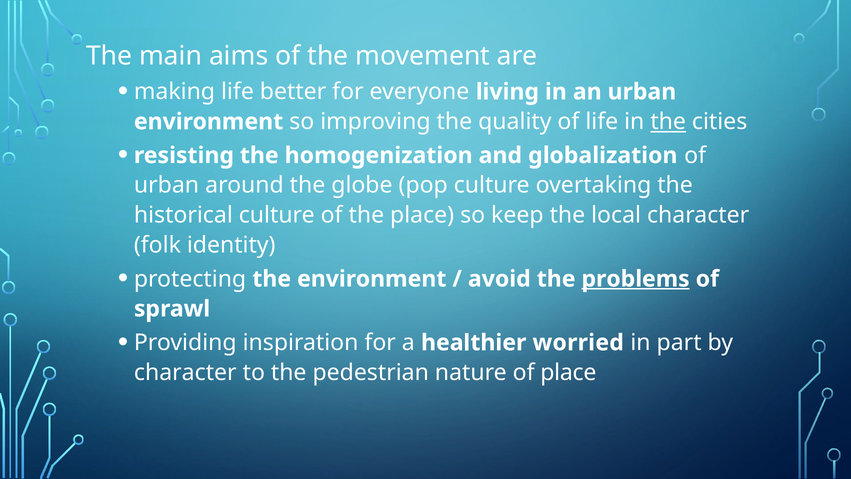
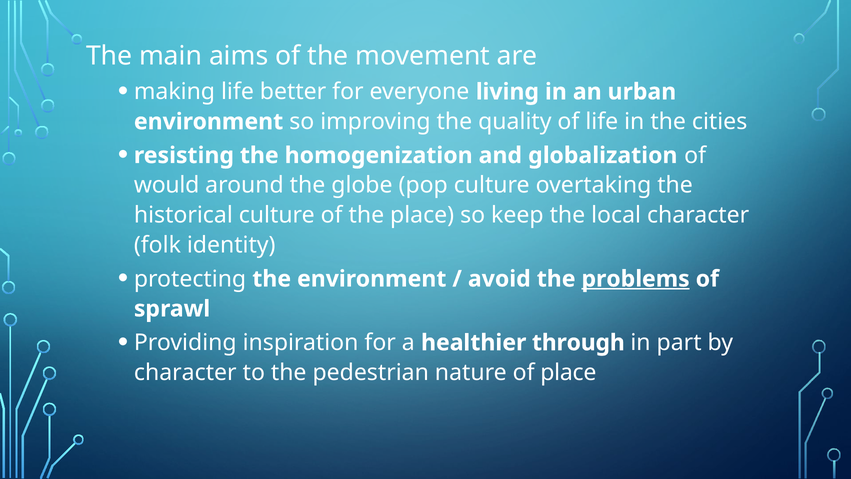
the at (668, 122) underline: present -> none
urban at (167, 185): urban -> would
worried: worried -> through
